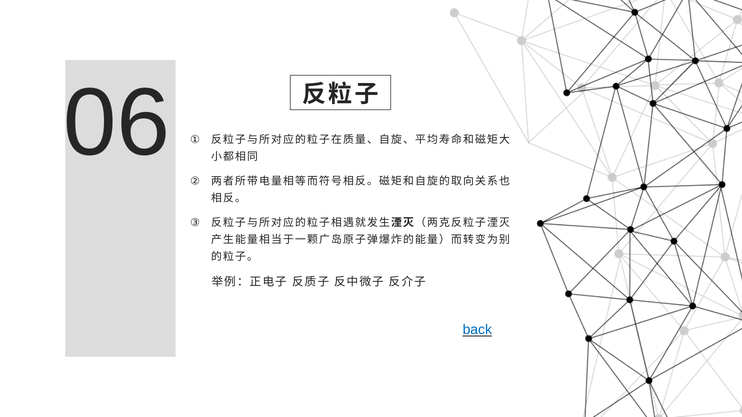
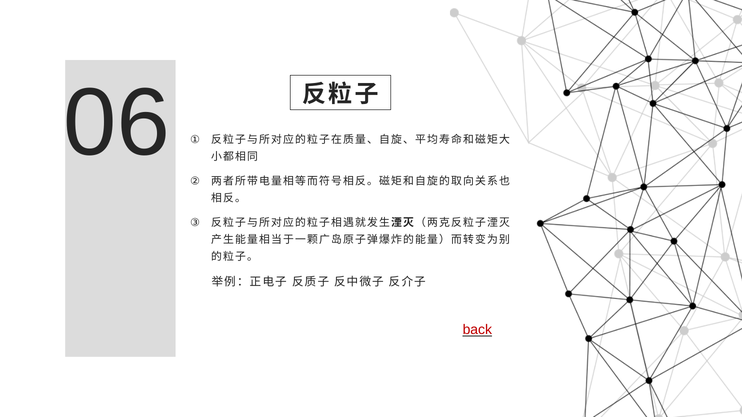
back colour: blue -> red
